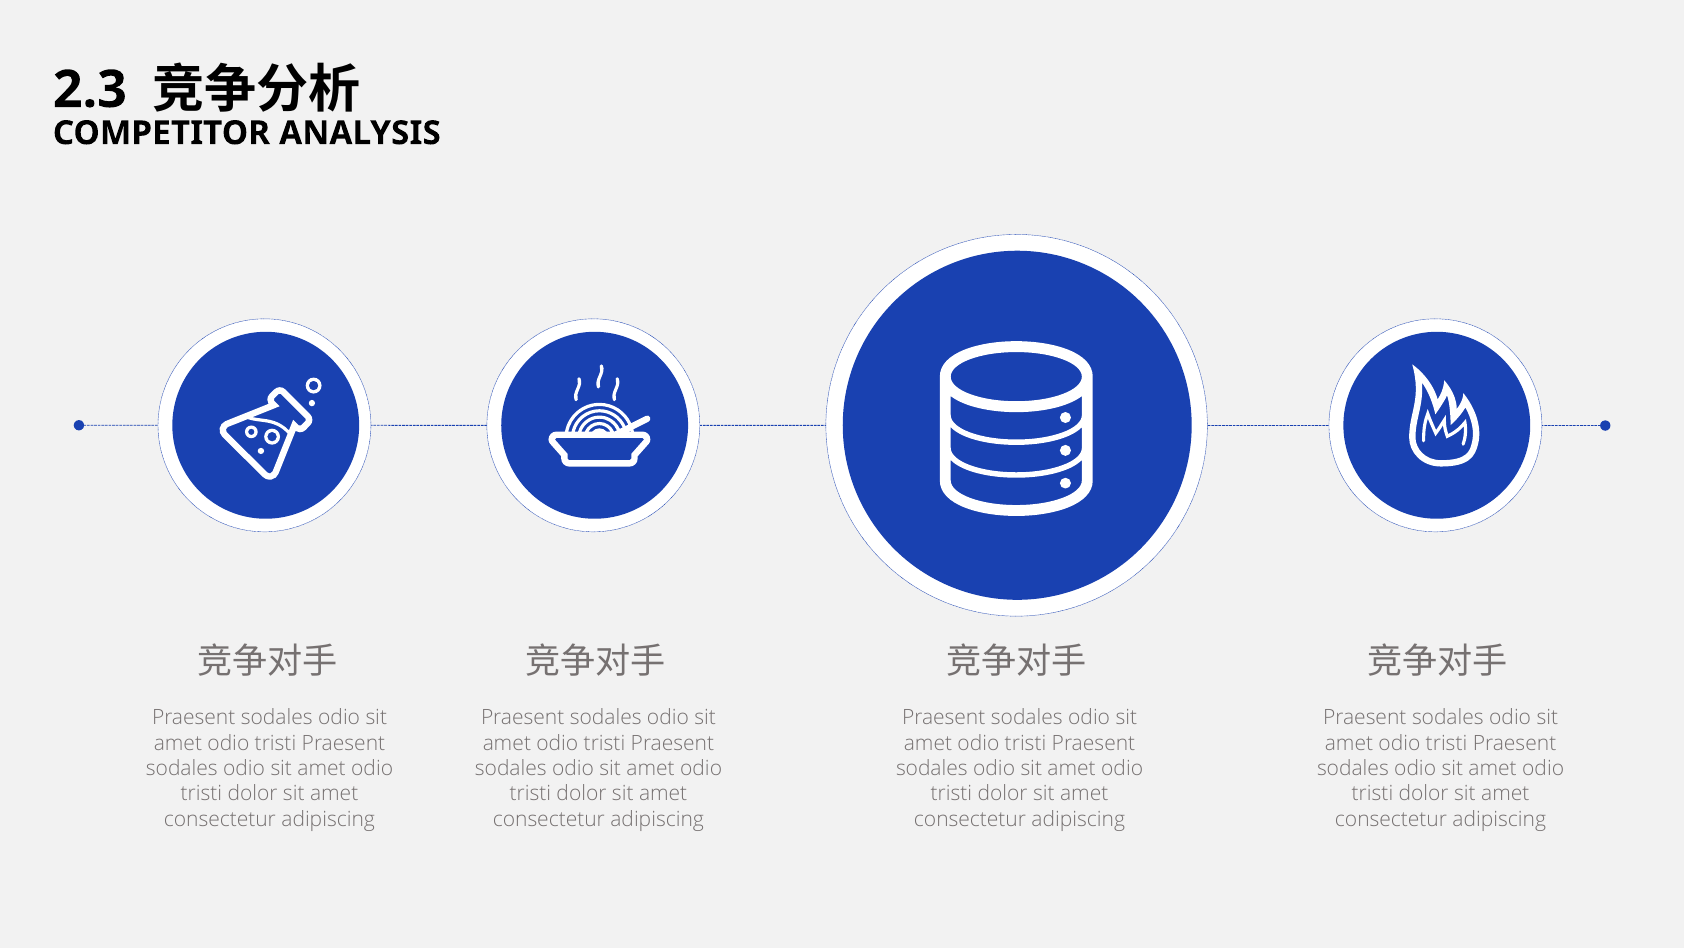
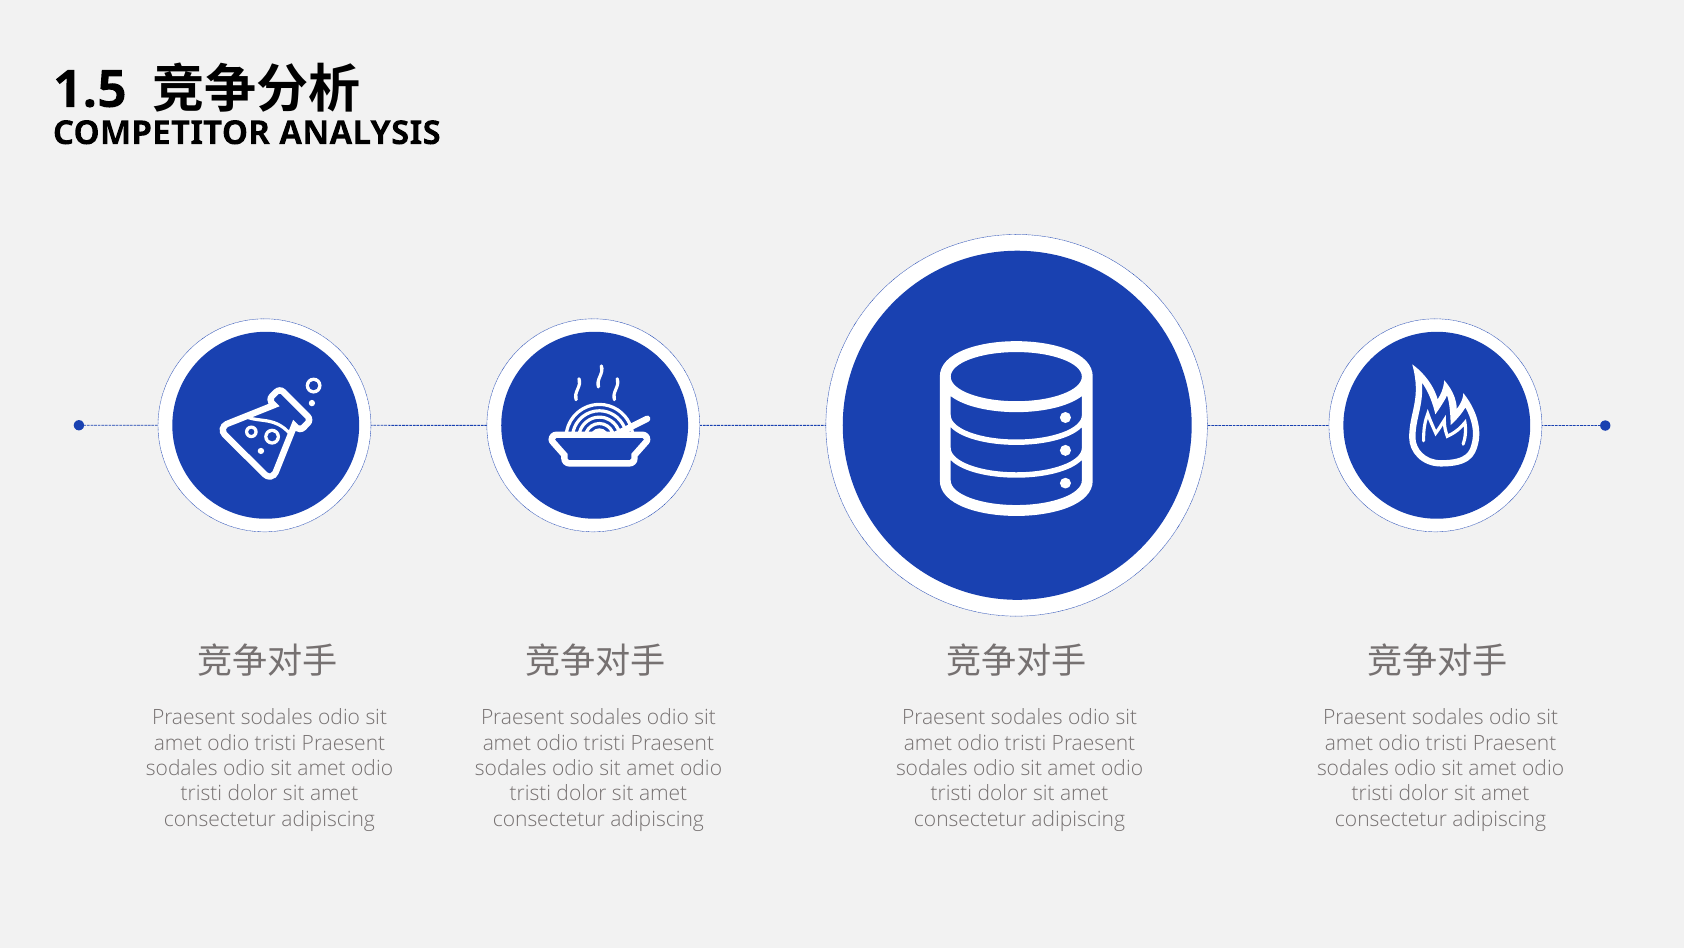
2.3: 2.3 -> 1.5
